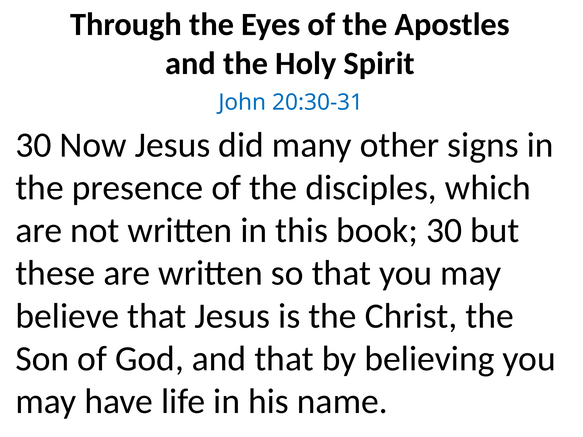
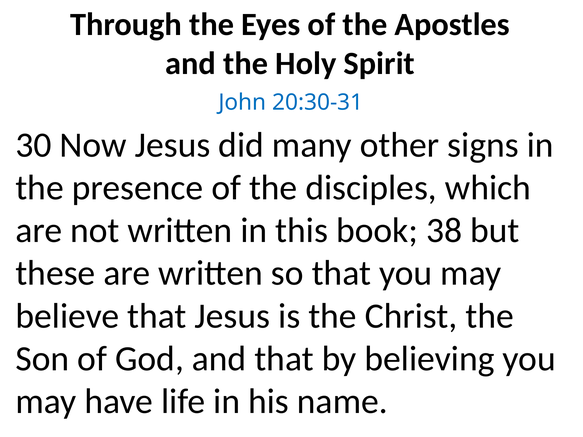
book 30: 30 -> 38
